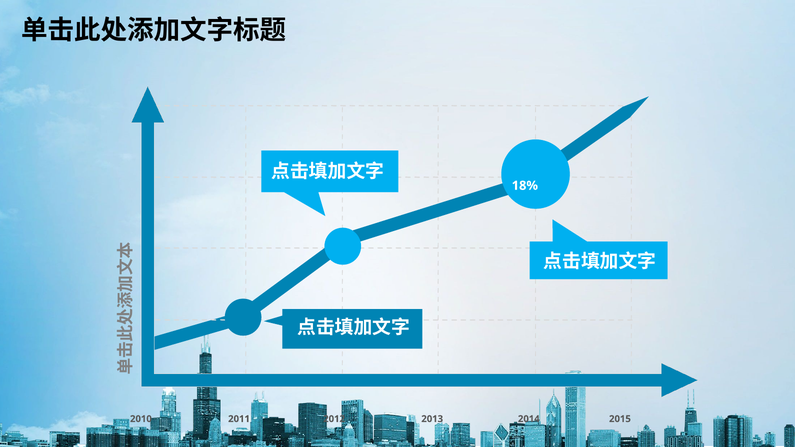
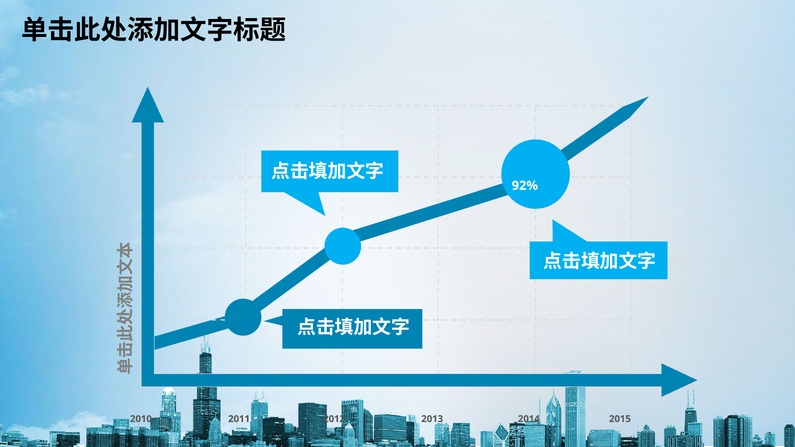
18%: 18% -> 92%
